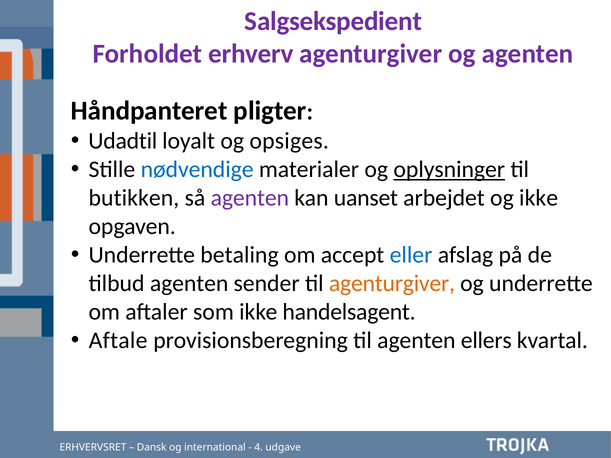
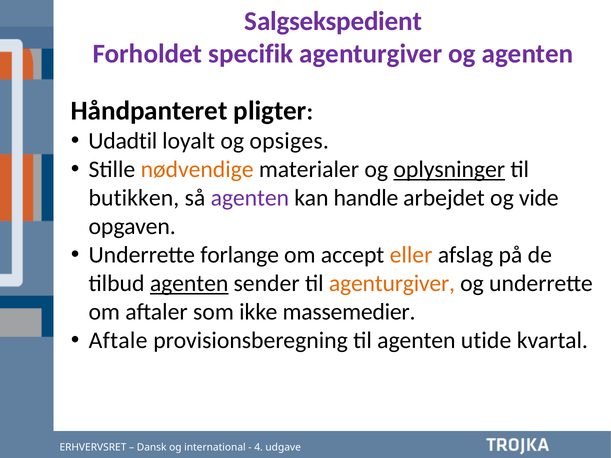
erhverv: erhverv -> specifik
nødvendige colour: blue -> orange
uanset: uanset -> handle
og ikke: ikke -> vide
betaling: betaling -> forlange
eller colour: blue -> orange
agenten at (189, 284) underline: none -> present
handelsagent: handelsagent -> massemedier
ellers: ellers -> utide
